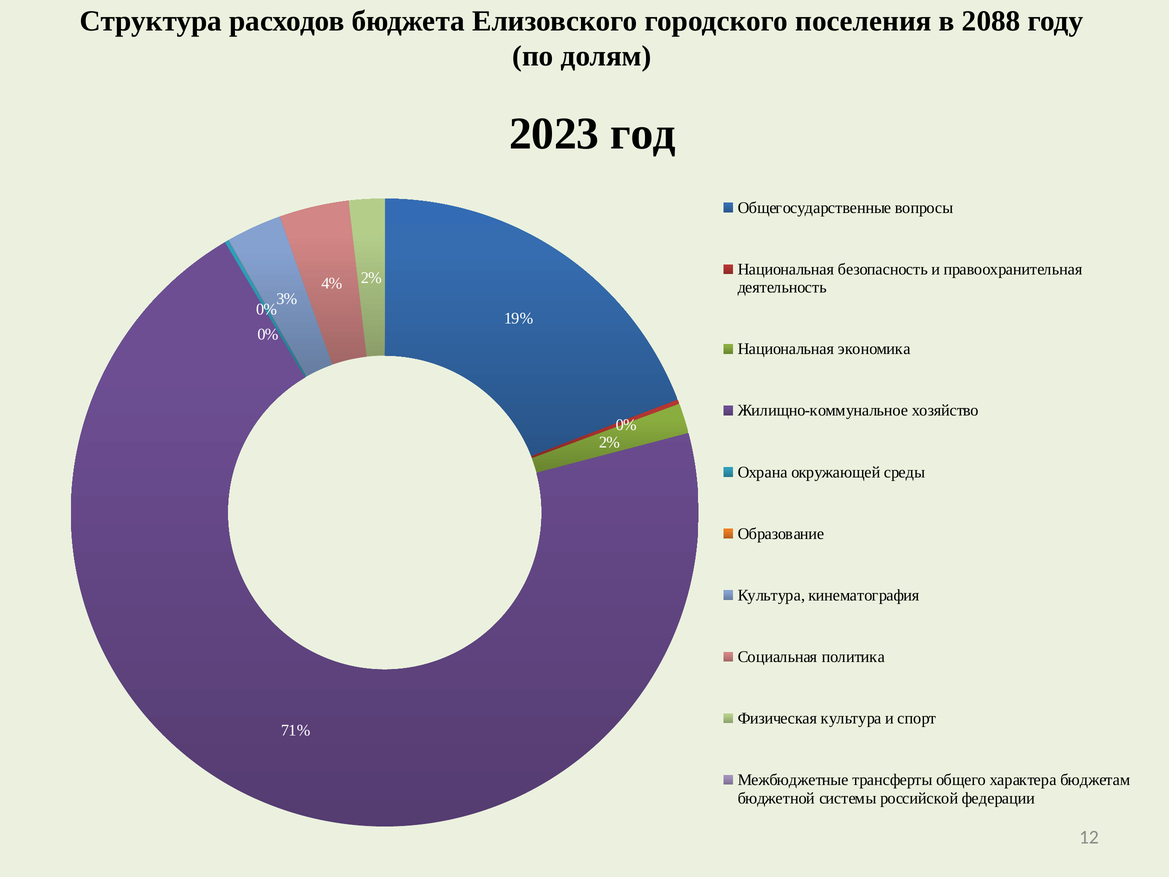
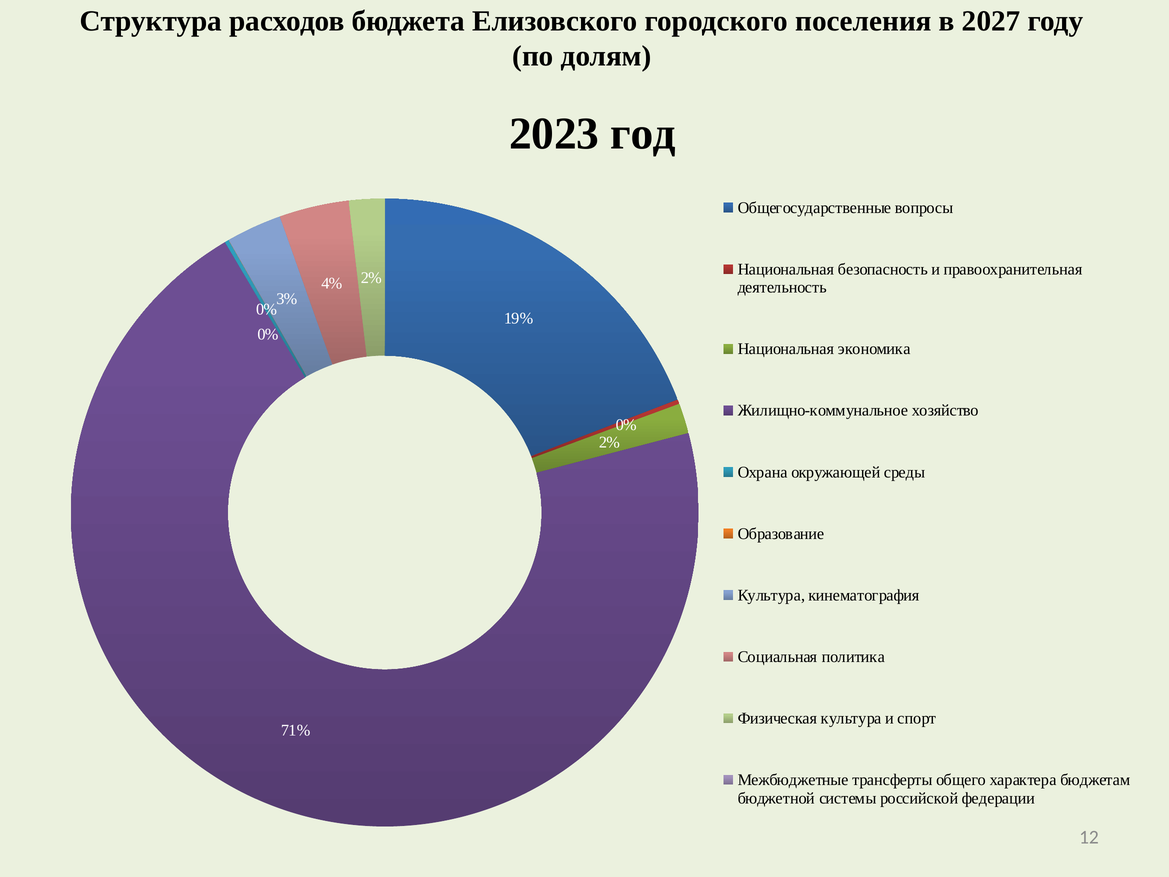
2088: 2088 -> 2027
